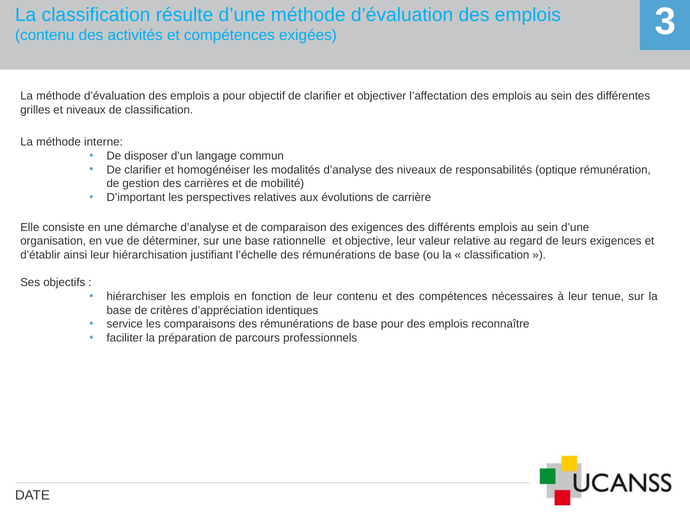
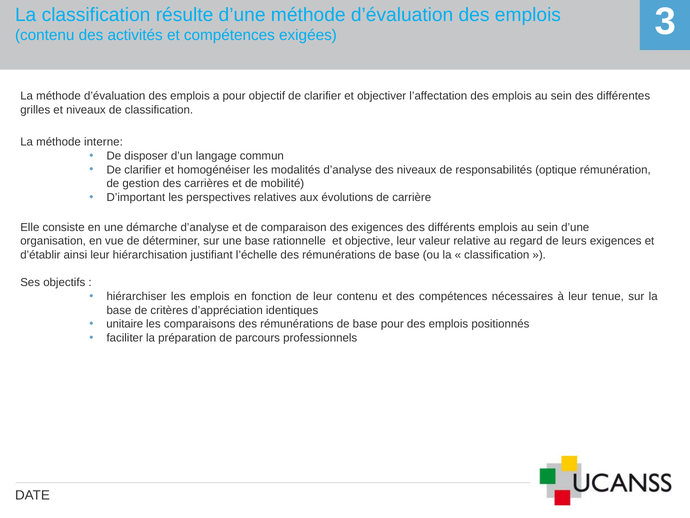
service: service -> unitaire
reconnaître: reconnaître -> positionnés
